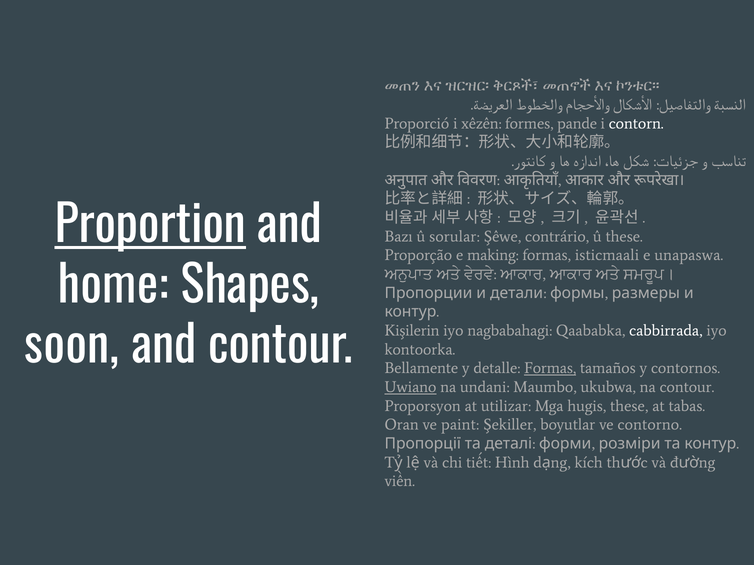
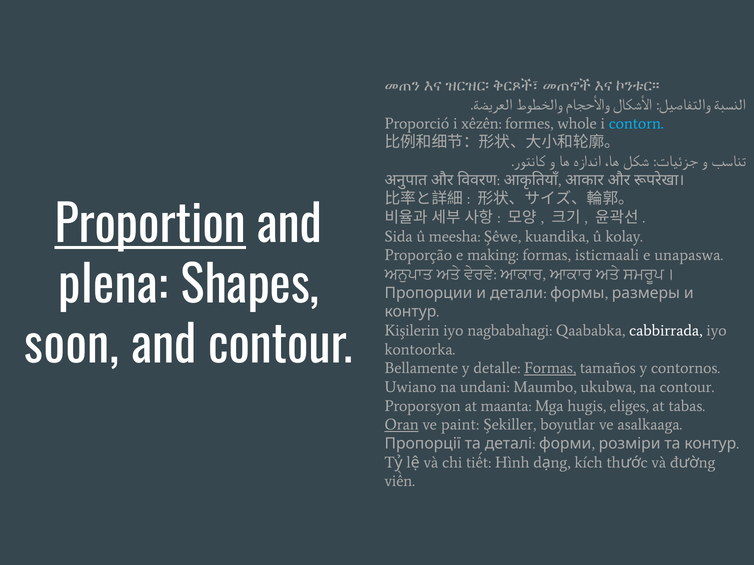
pande: pande -> whole
contorn colour: white -> light blue
Bazı: Bazı -> Sida
sorular: sorular -> meesha
contrário: contrário -> kuandika
û these: these -> kolay
home: home -> plena
Uwiano underline: present -> none
utilizar: utilizar -> maanta
hugis these: these -> eliges
Oran underline: none -> present
contorno: contorno -> asalkaaga
